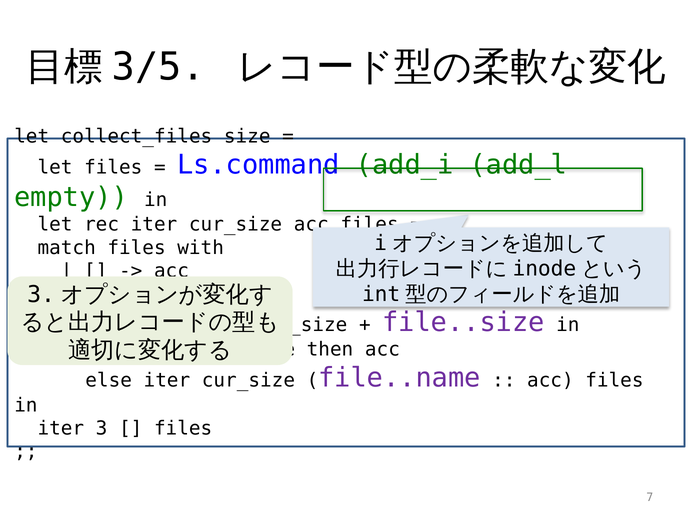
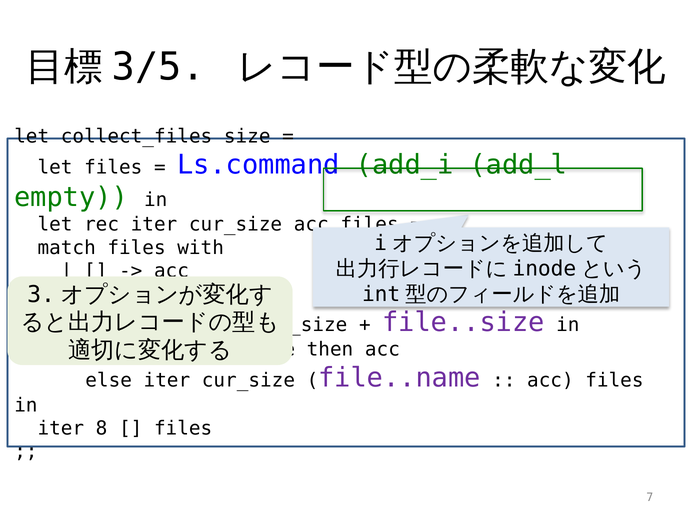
3: 3 -> 8
